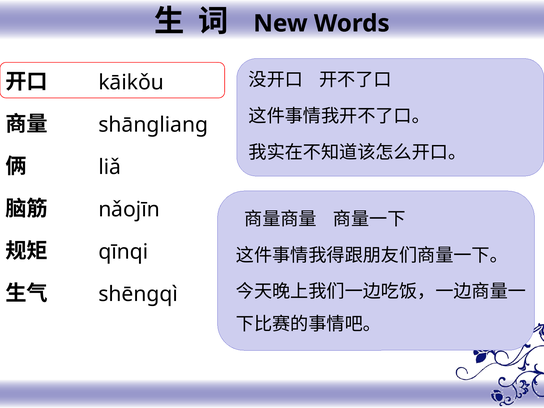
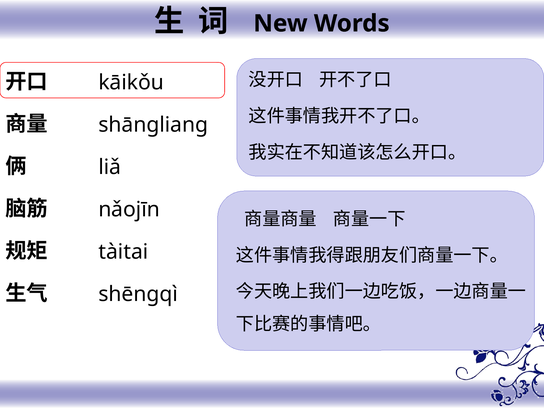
qīnqi: qīnqi -> tàitai
